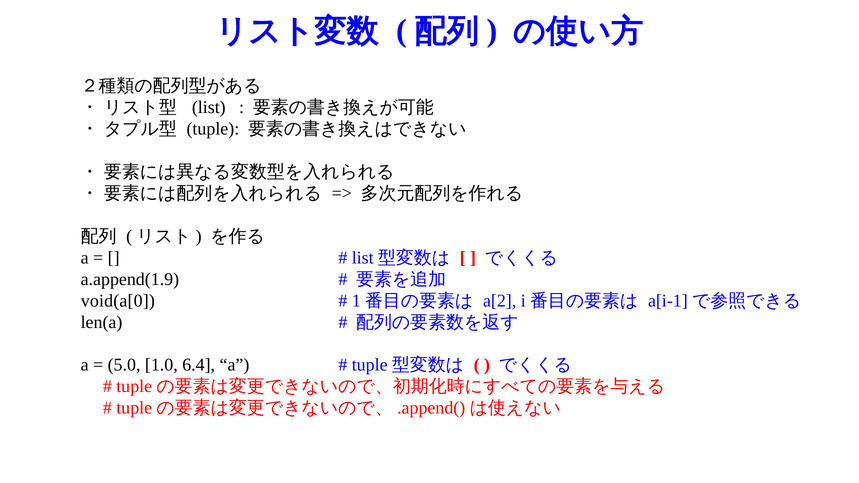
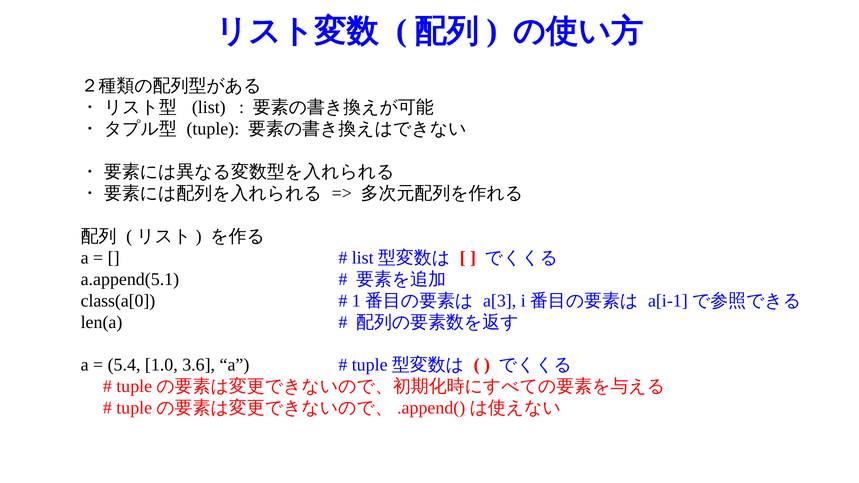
a.append(1.9: a.append(1.9 -> a.append(5.1
void(a[0: void(a[0 -> class(a[0
a[2: a[2 -> a[3
5.0: 5.0 -> 5.4
6.4: 6.4 -> 3.6
